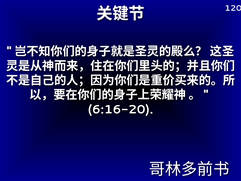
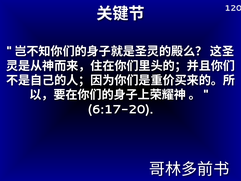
6:16-20: 6:16-20 -> 6:17-20
